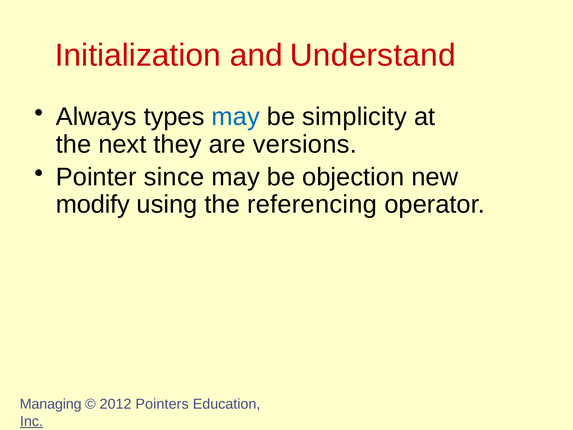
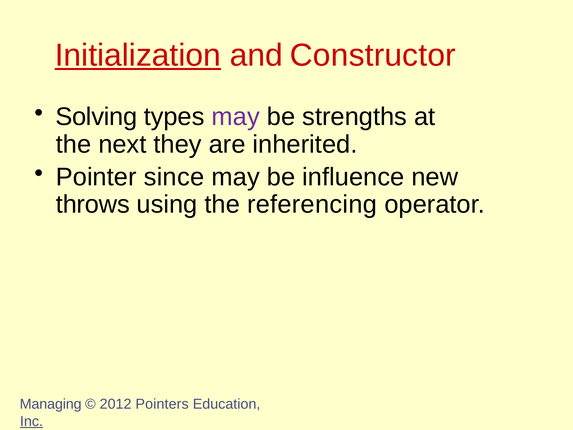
Initialization underline: none -> present
Understand: Understand -> Constructor
Always: Always -> Solving
may at (236, 117) colour: blue -> purple
simplicity: simplicity -> strengths
versions: versions -> inherited
objection: objection -> influence
modify: modify -> throws
